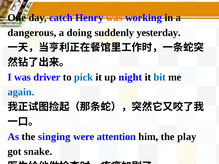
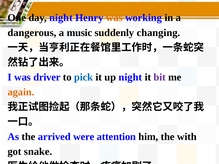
day catch: catch -> night
doing: doing -> music
yesterday: yesterday -> changing
bit colour: blue -> purple
again colour: blue -> orange
singing: singing -> arrived
play: play -> with
